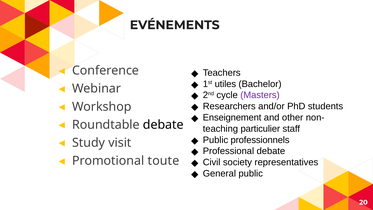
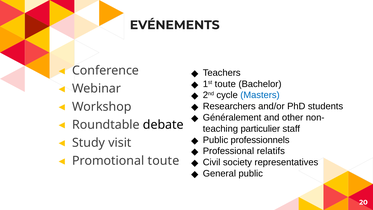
1st utiles: utiles -> toute
Masters colour: purple -> blue
Enseignement: Enseignement -> Généralement
Professional debate: debate -> relatifs
